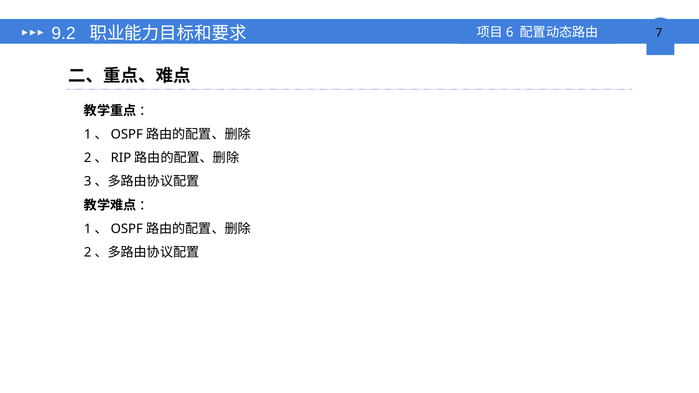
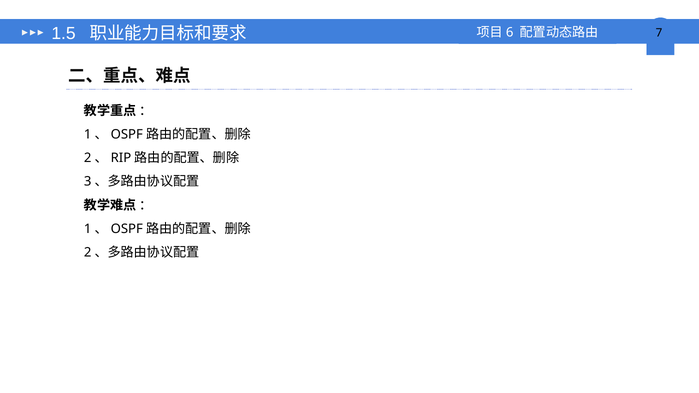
9.2: 9.2 -> 1.5
